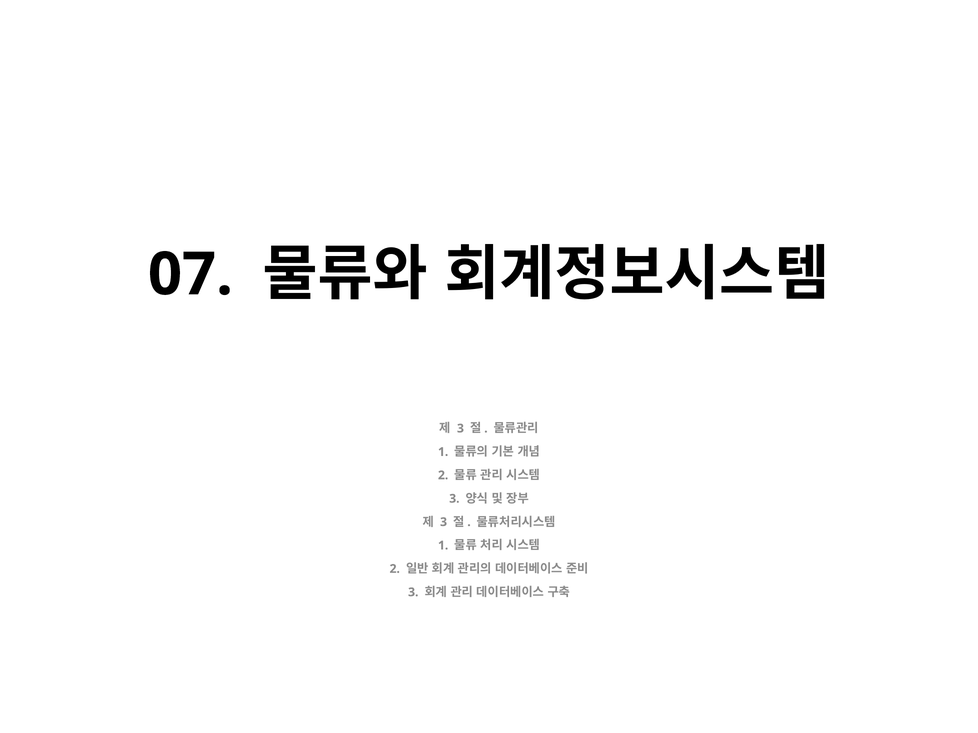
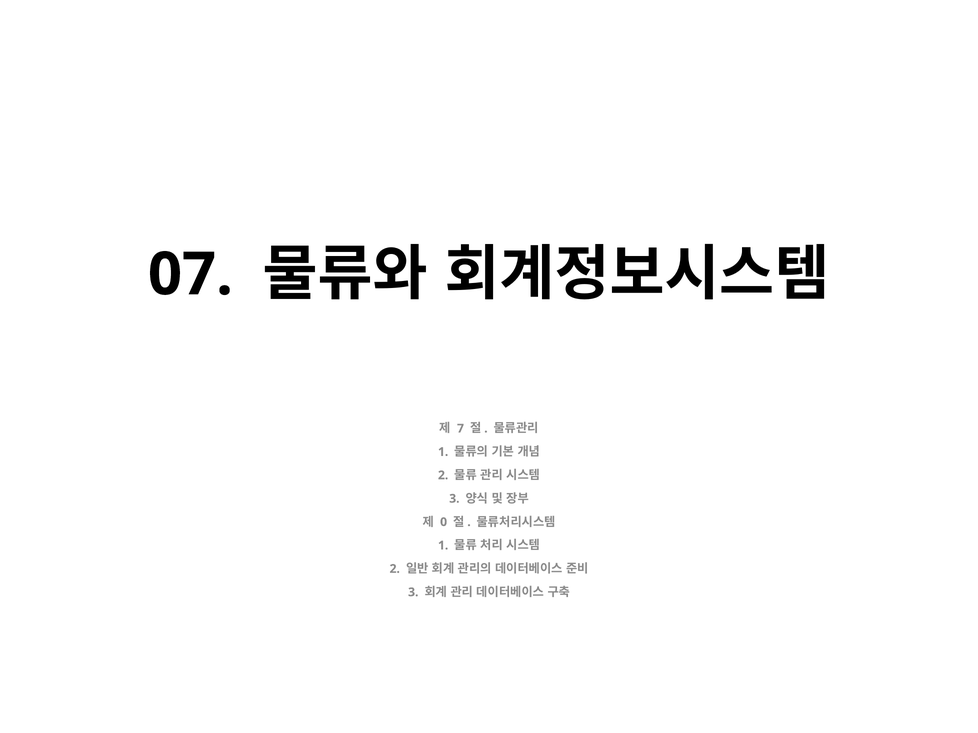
3 at (461, 429): 3 -> 7
3 at (444, 522): 3 -> 0
